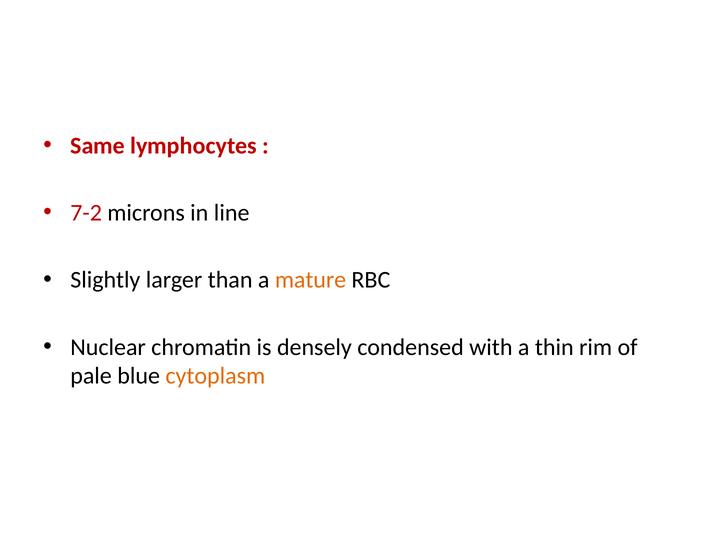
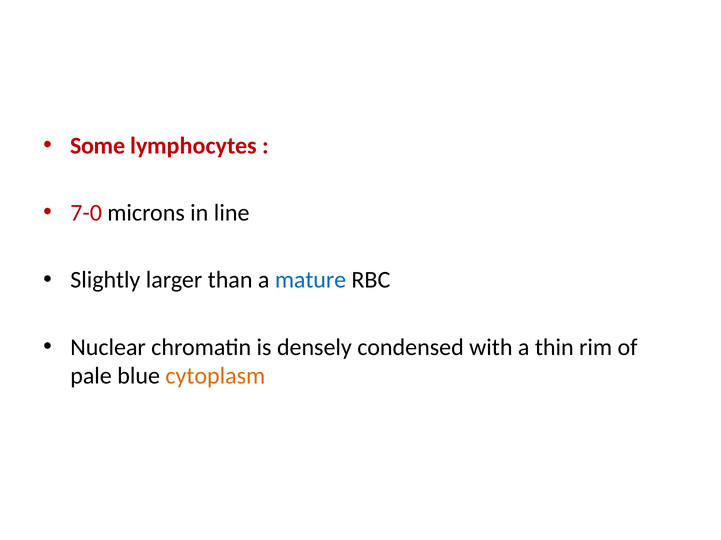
Same: Same -> Some
7-2: 7-2 -> 7-0
mature colour: orange -> blue
